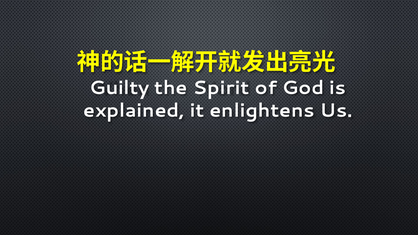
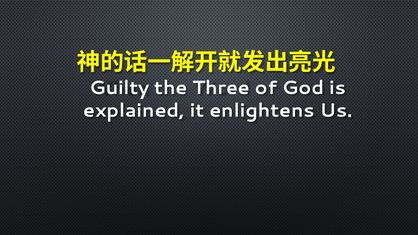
Spirit: Spirit -> Three
